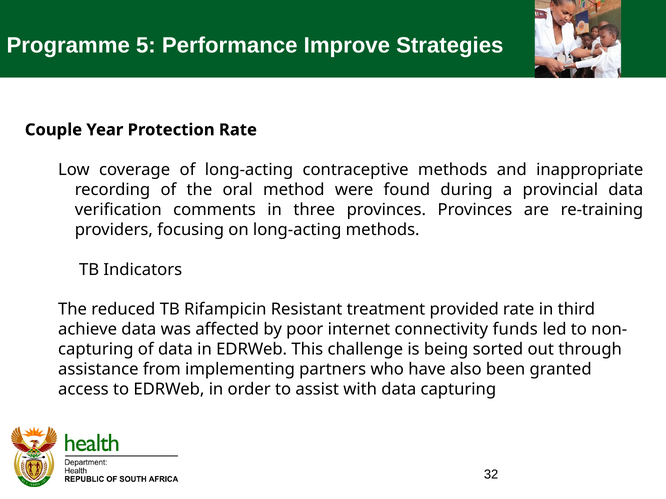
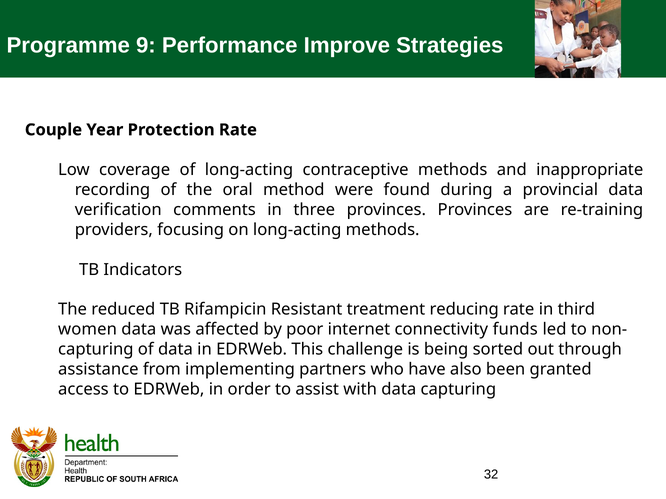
5: 5 -> 9
provided: provided -> reducing
achieve: achieve -> women
